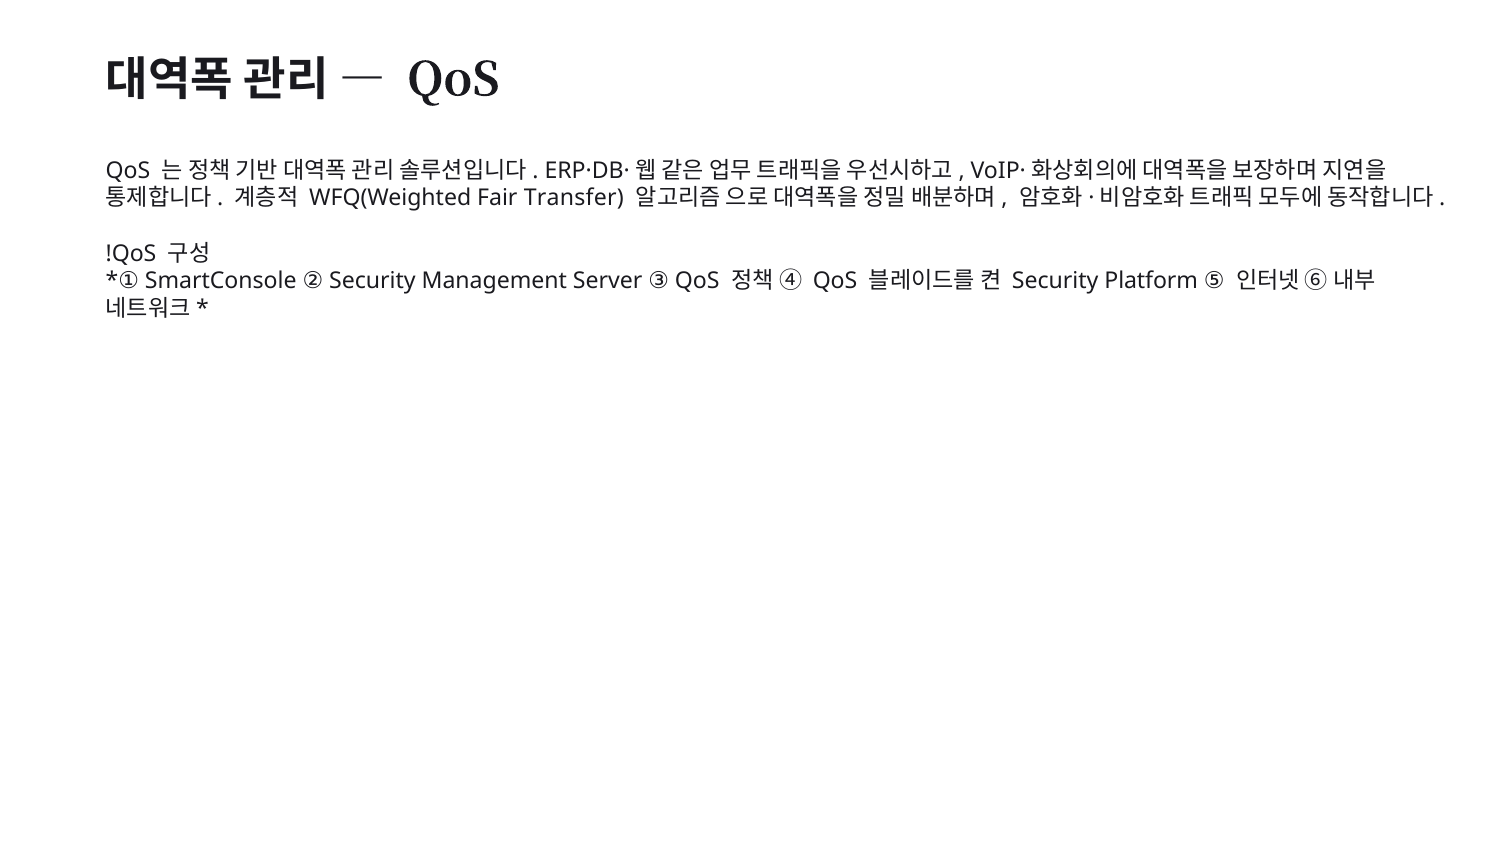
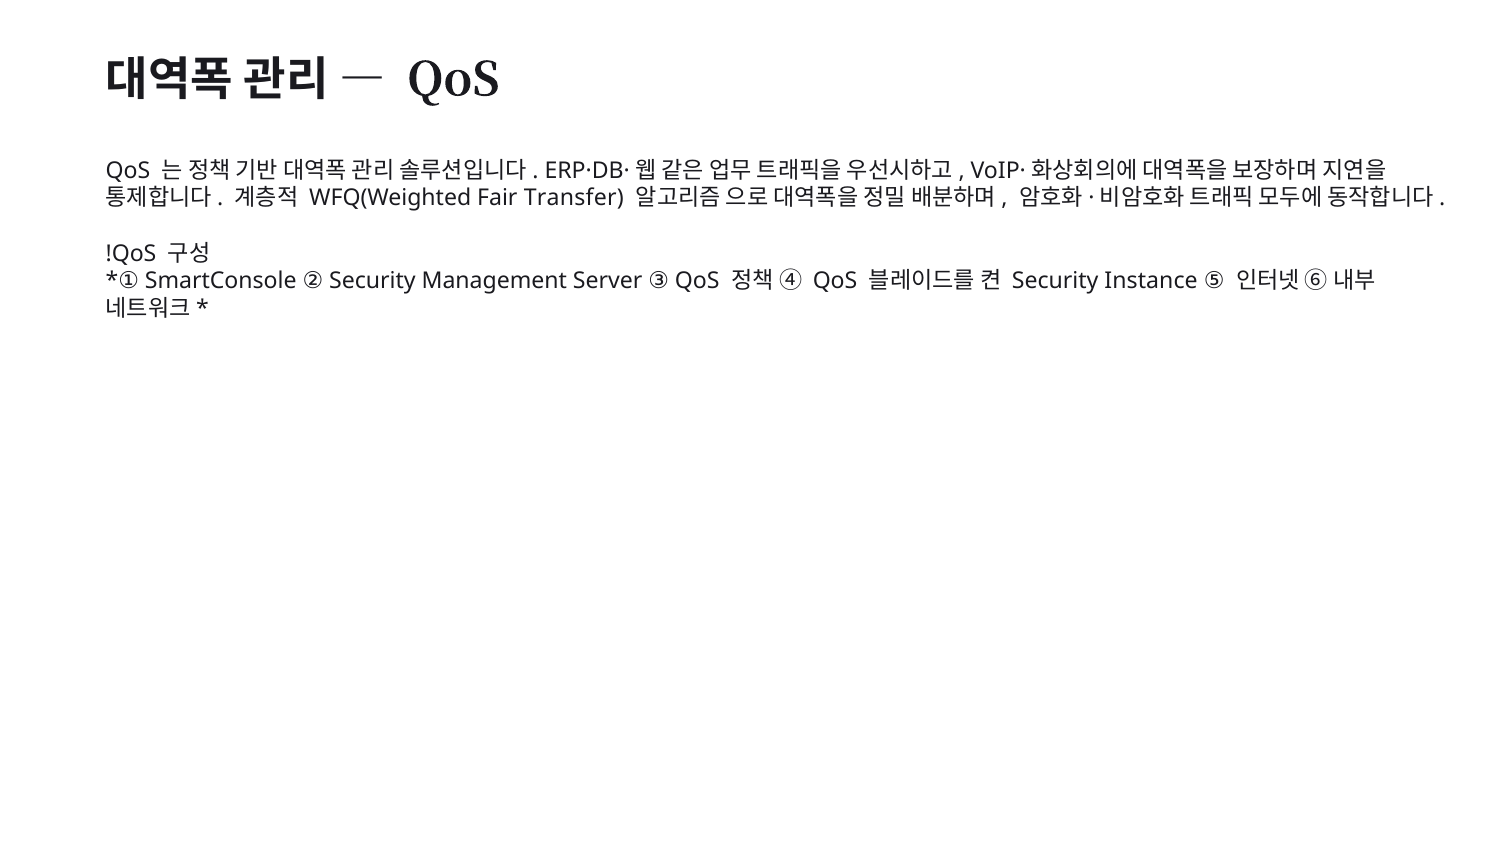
Platform: Platform -> Instance
